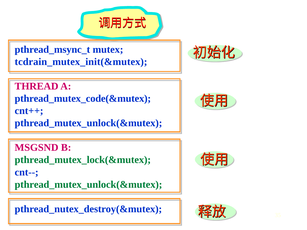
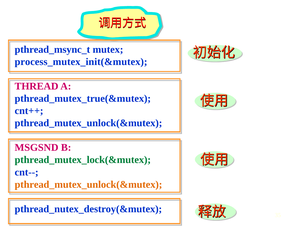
tcdrain_mutex_init(&mutex: tcdrain_mutex_init(&mutex -> process_mutex_init(&mutex
pthread_mutex_code(&mutex: pthread_mutex_code(&mutex -> pthread_mutex_true(&mutex
pthread_mutex_unlock(&mutex at (88, 185) colour: green -> orange
